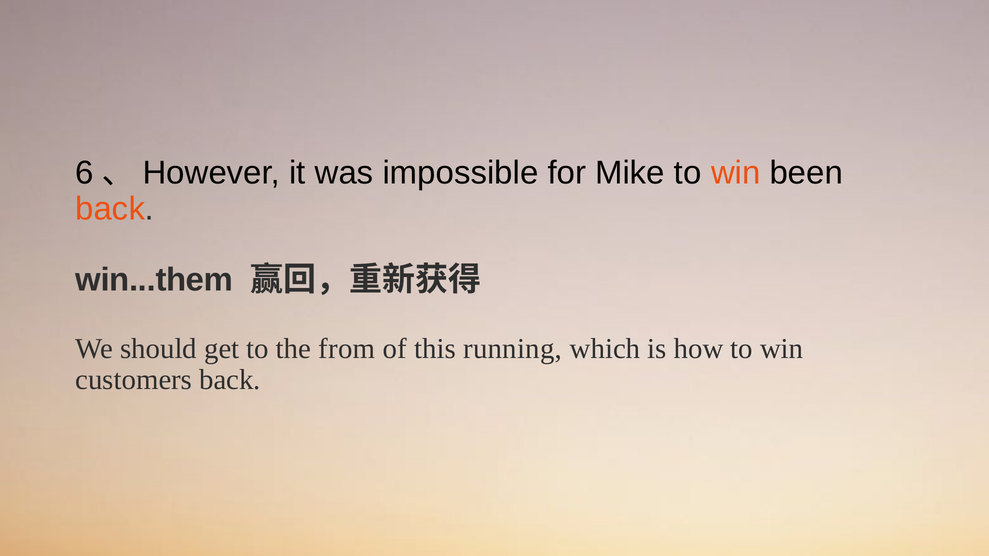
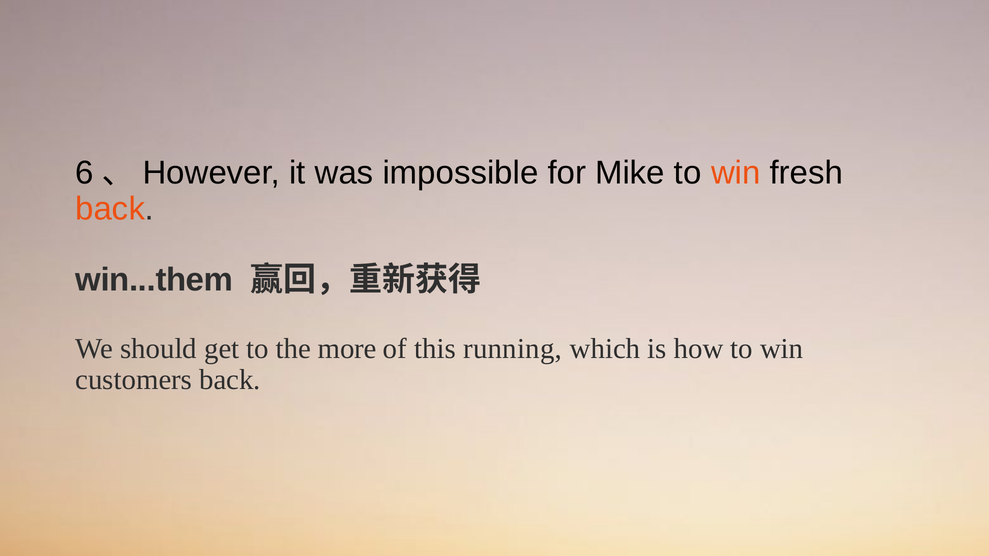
been: been -> fresh
from: from -> more
